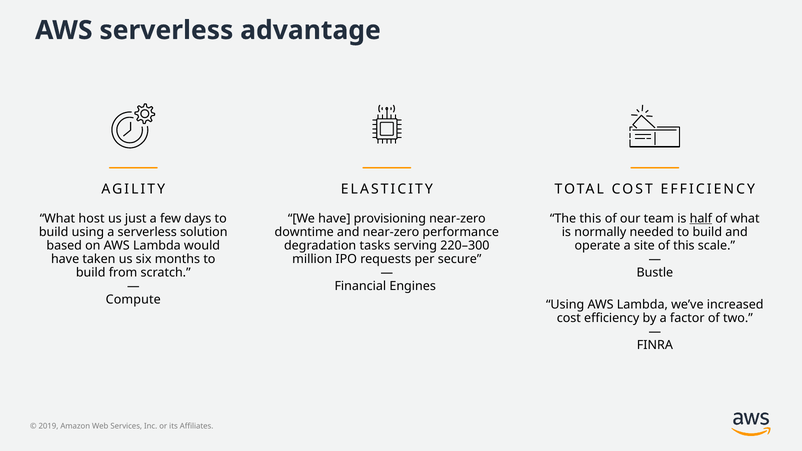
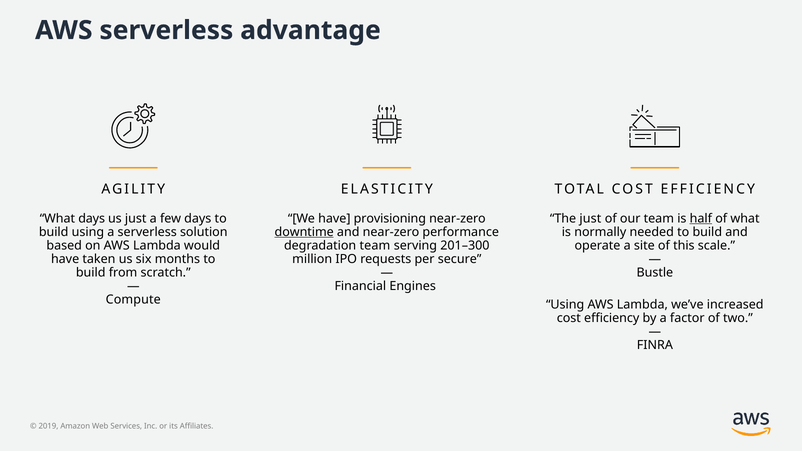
What host: host -> days
The this: this -> just
downtime underline: none -> present
degradation tasks: tasks -> team
220–300: 220–300 -> 201–300
